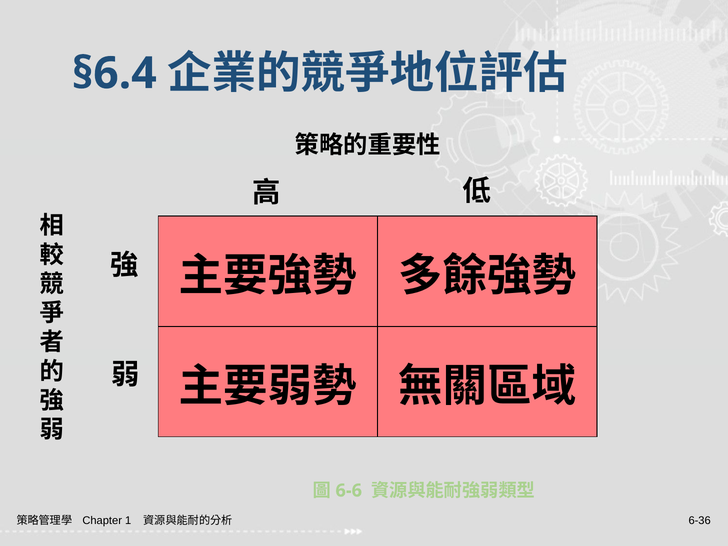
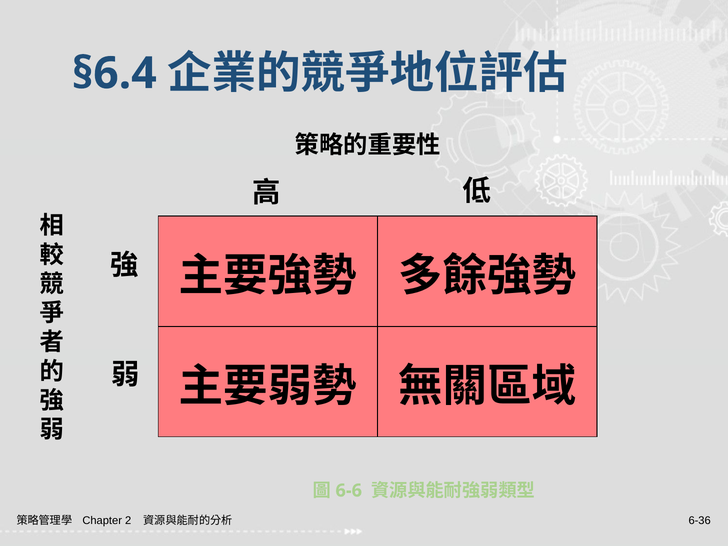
1: 1 -> 2
